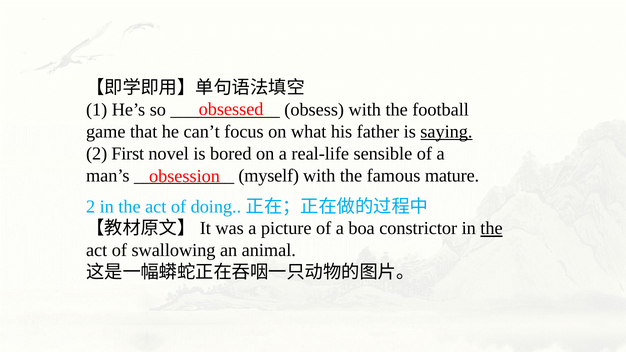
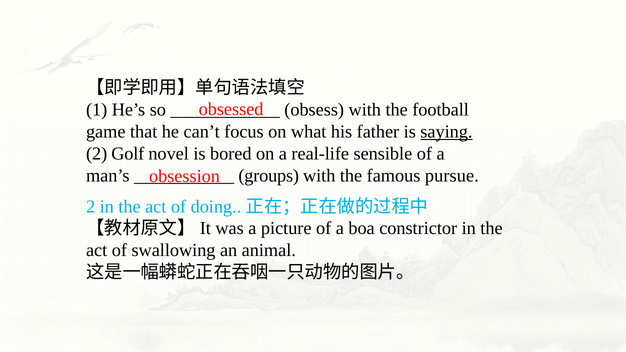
First: First -> Golf
myself: myself -> groups
mature: mature -> pursue
the at (491, 228) underline: present -> none
